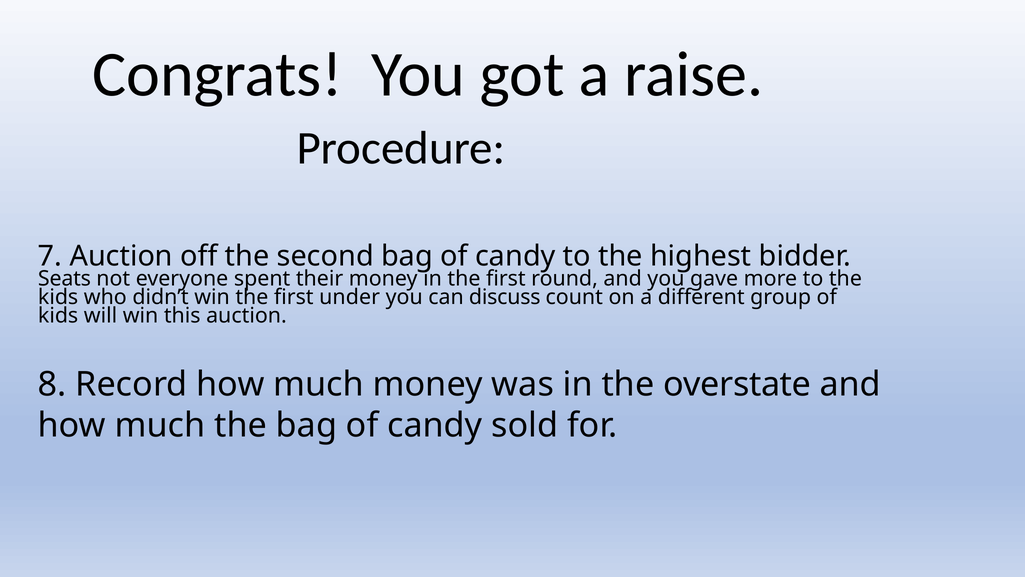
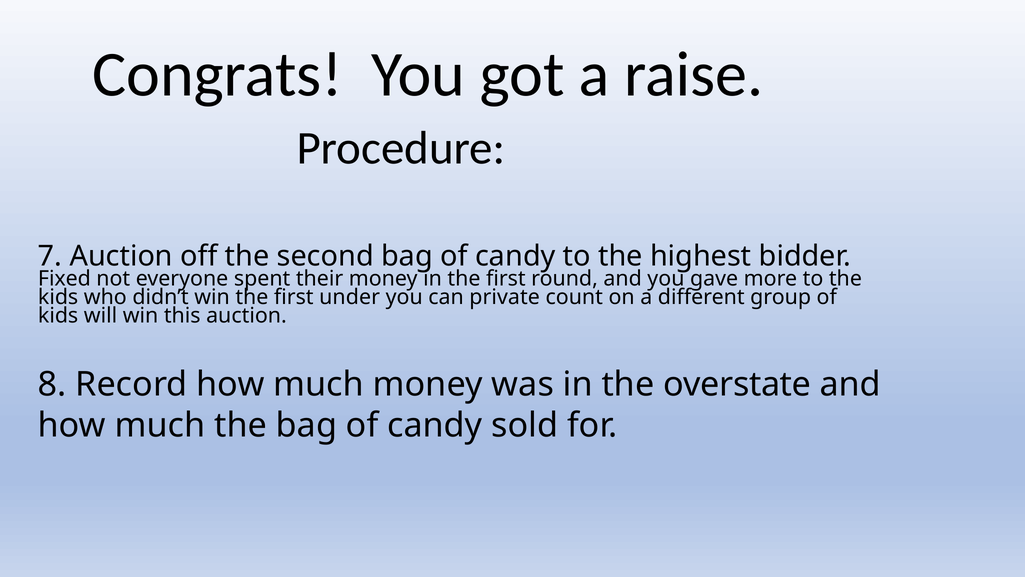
Seats: Seats -> Fixed
discuss: discuss -> private
